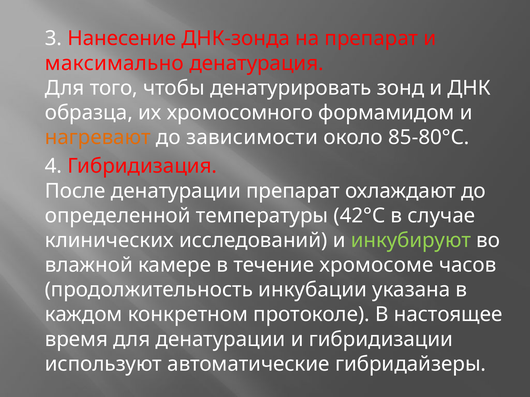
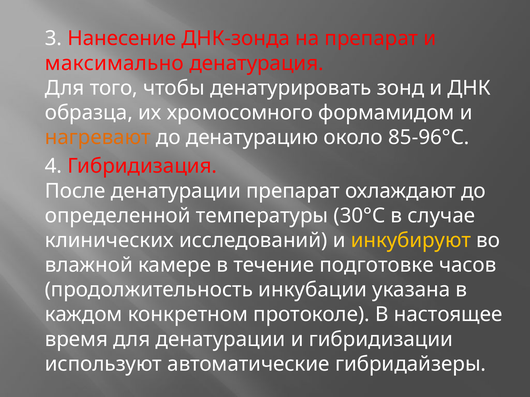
зависимости: зависимости -> денатурацию
85-80°С: 85-80°С -> 85-96°С
42°С: 42°С -> 30°С
инкубируют colour: light green -> yellow
хромосоме: хромосоме -> подготовке
